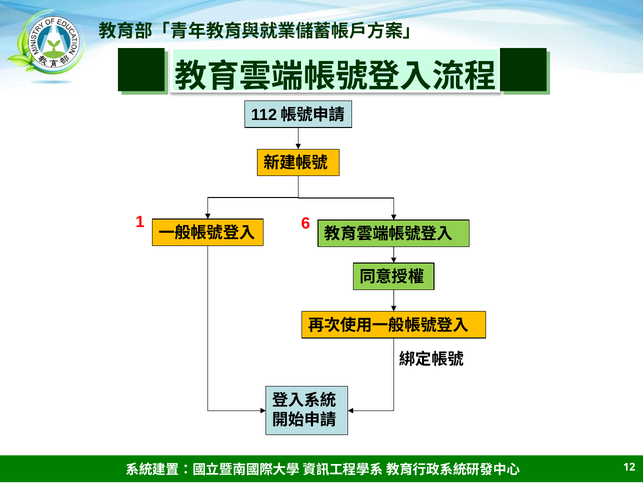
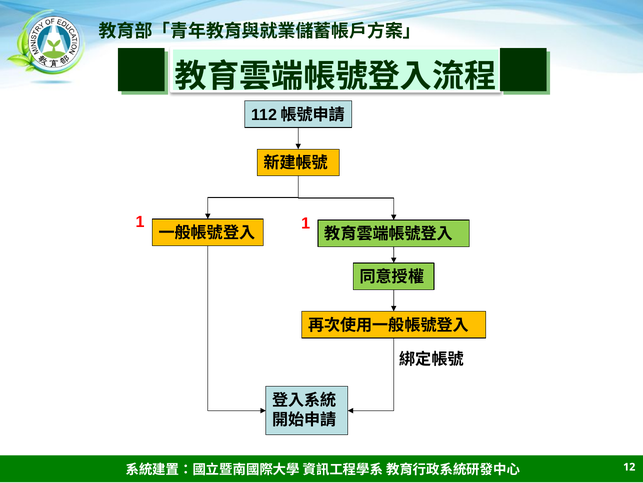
1 6: 6 -> 1
